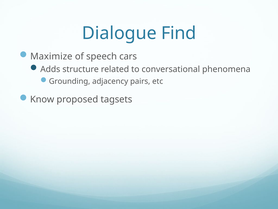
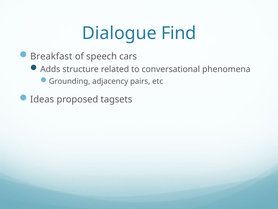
Maximize: Maximize -> Breakfast
Know: Know -> Ideas
